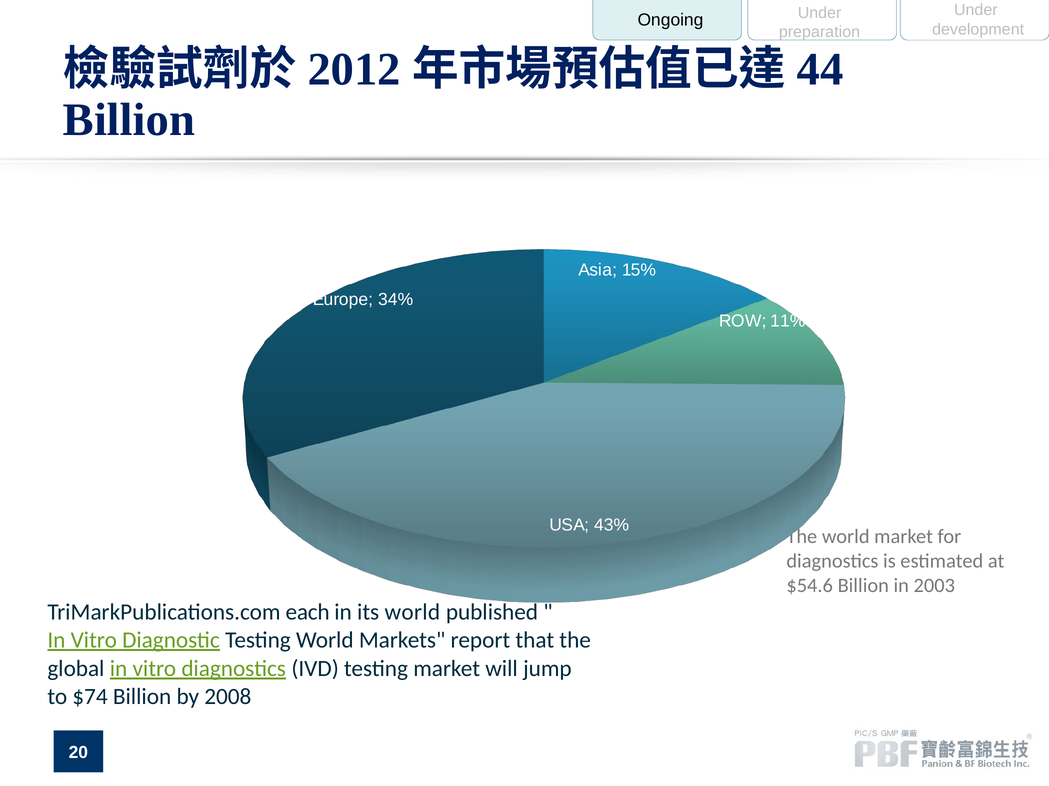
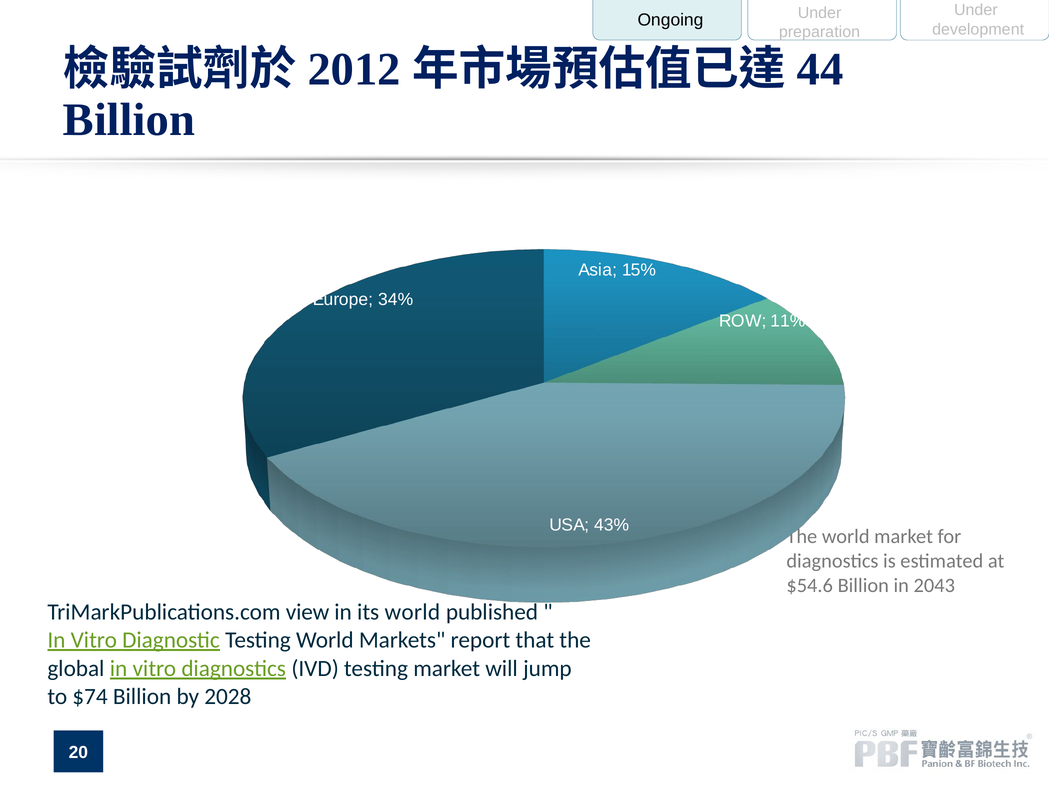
2003: 2003 -> 2043
each: each -> view
2008: 2008 -> 2028
